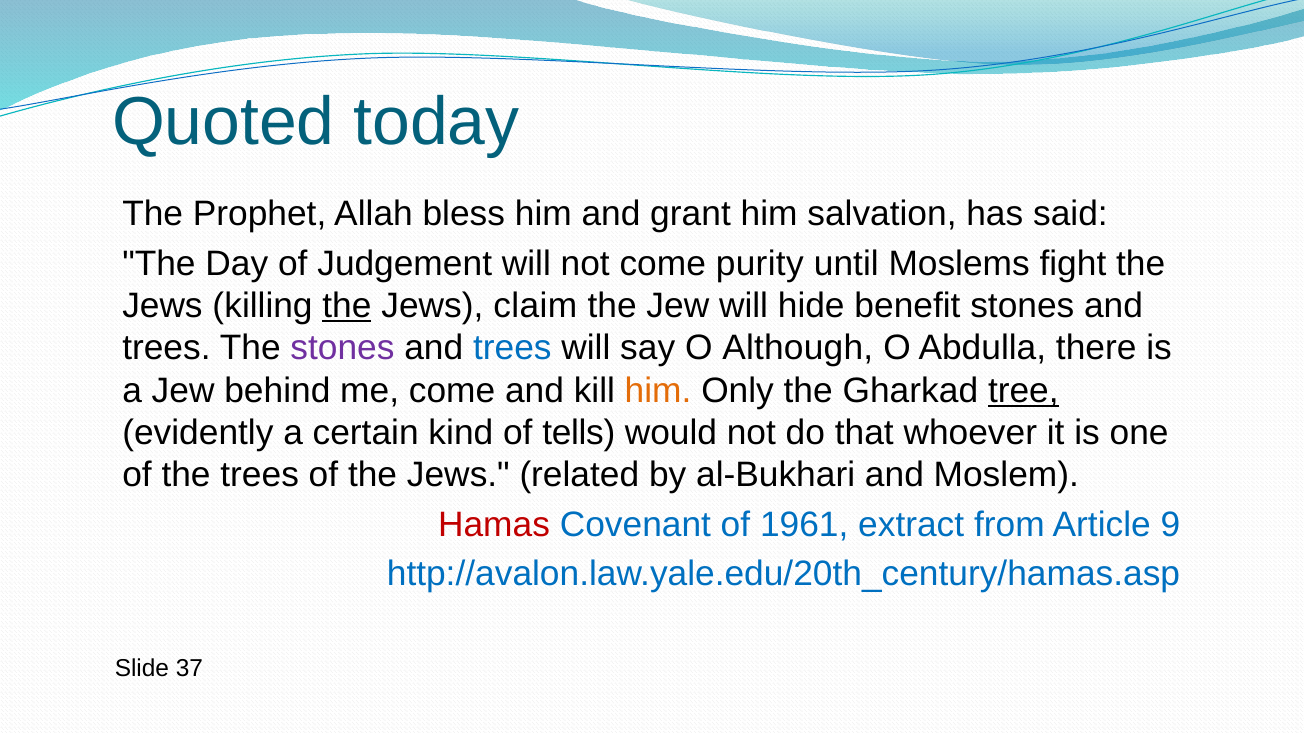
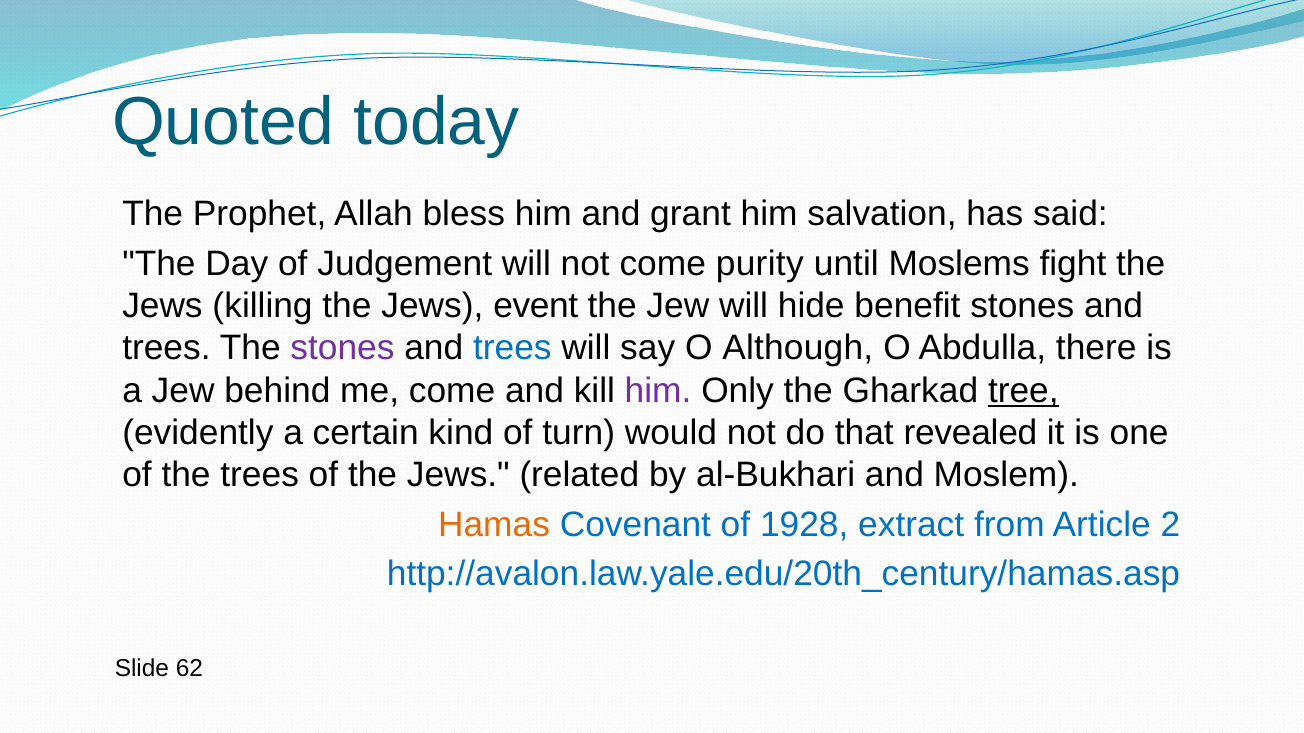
the at (347, 306) underline: present -> none
claim: claim -> event
him at (658, 391) colour: orange -> purple
tells: tells -> turn
whoever: whoever -> revealed
Hamas colour: red -> orange
1961: 1961 -> 1928
9: 9 -> 2
37: 37 -> 62
